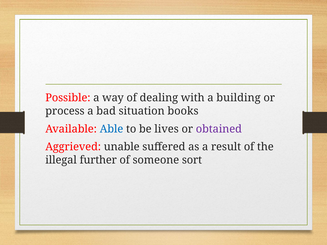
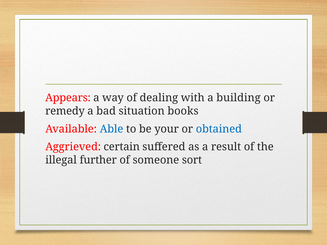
Possible: Possible -> Appears
process: process -> remedy
lives: lives -> your
obtained colour: purple -> blue
unable: unable -> certain
